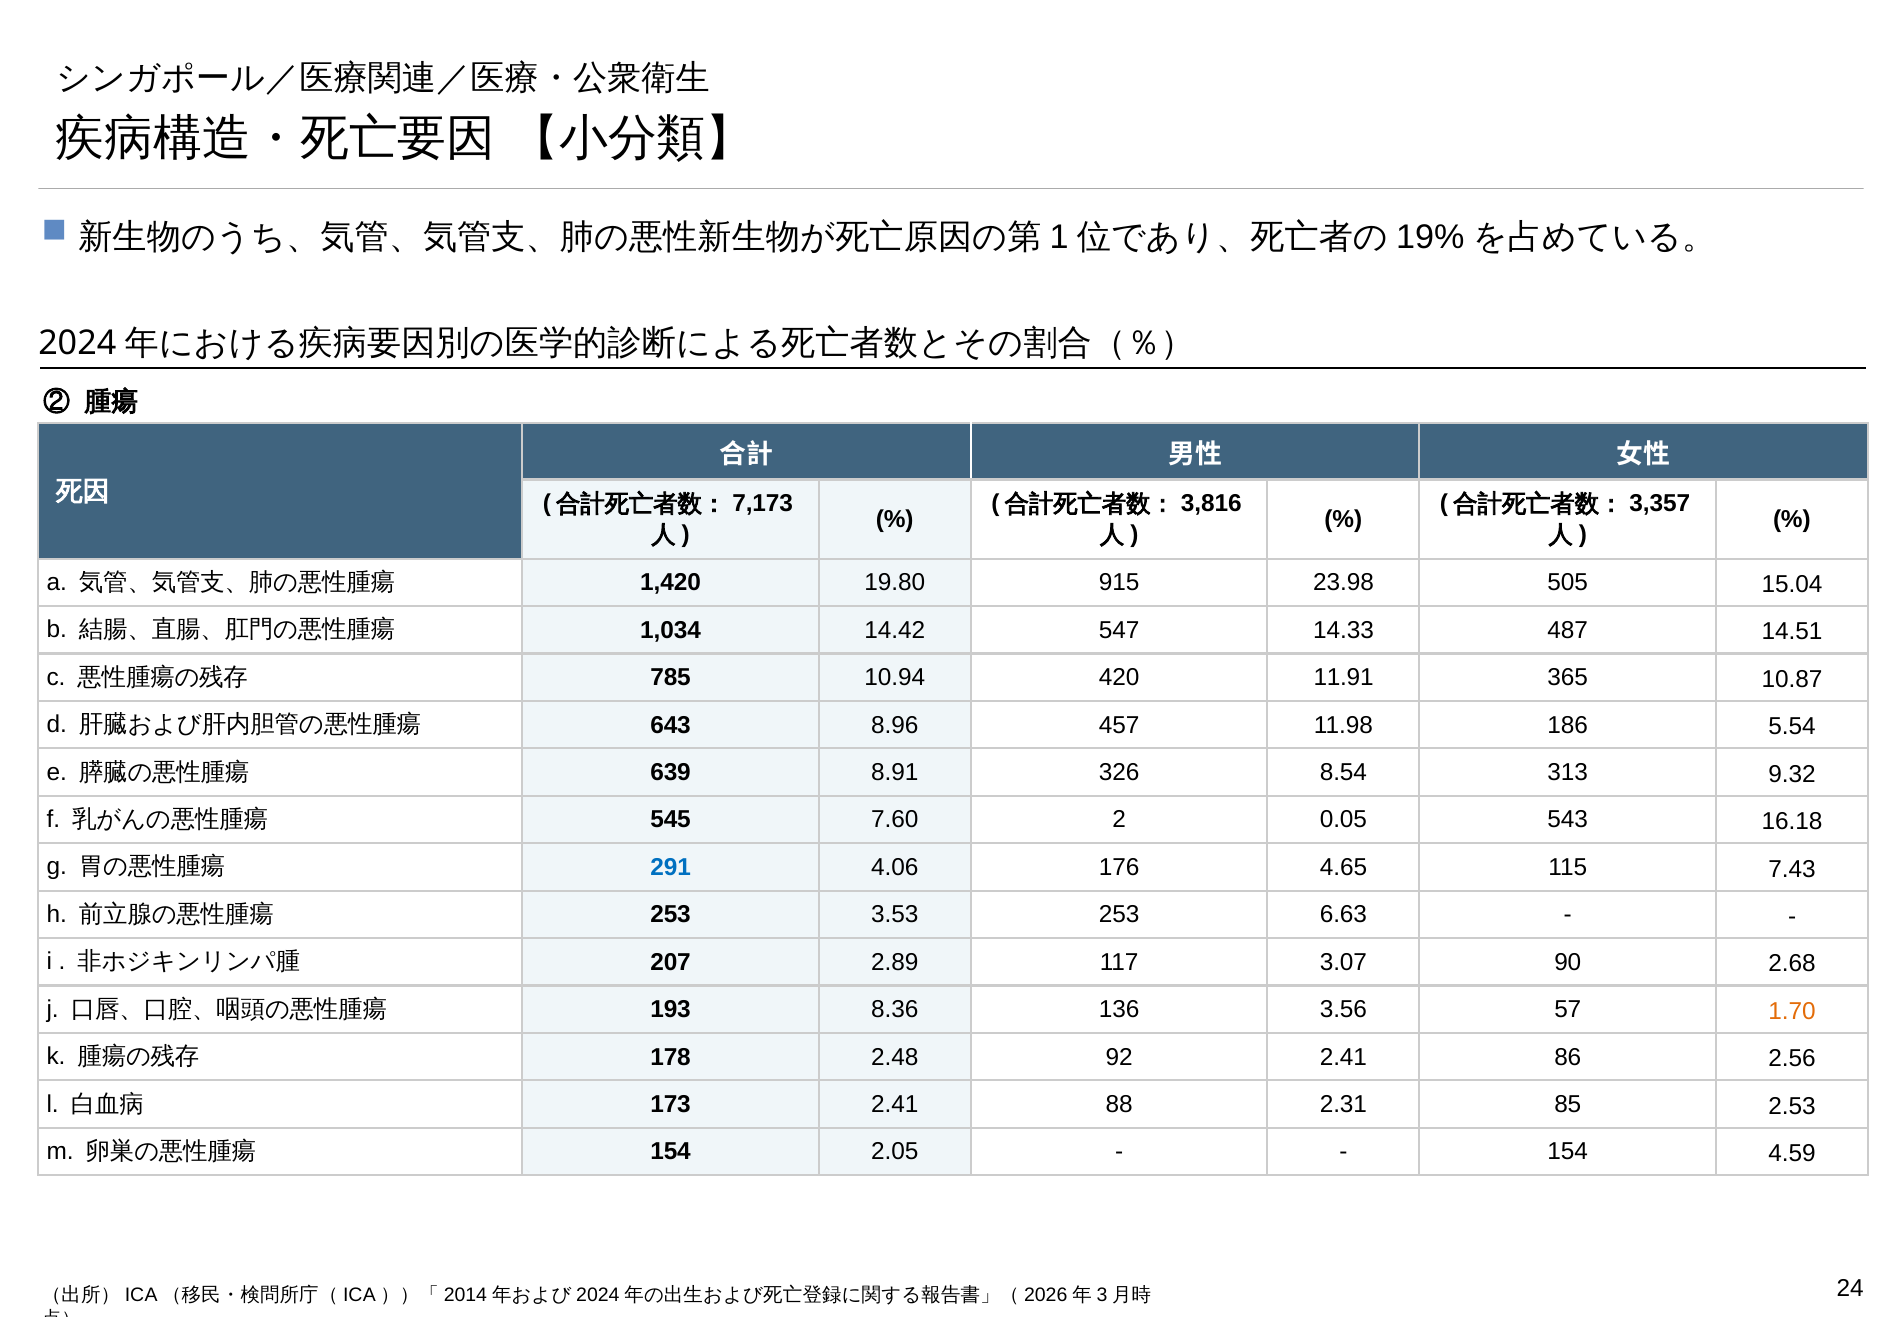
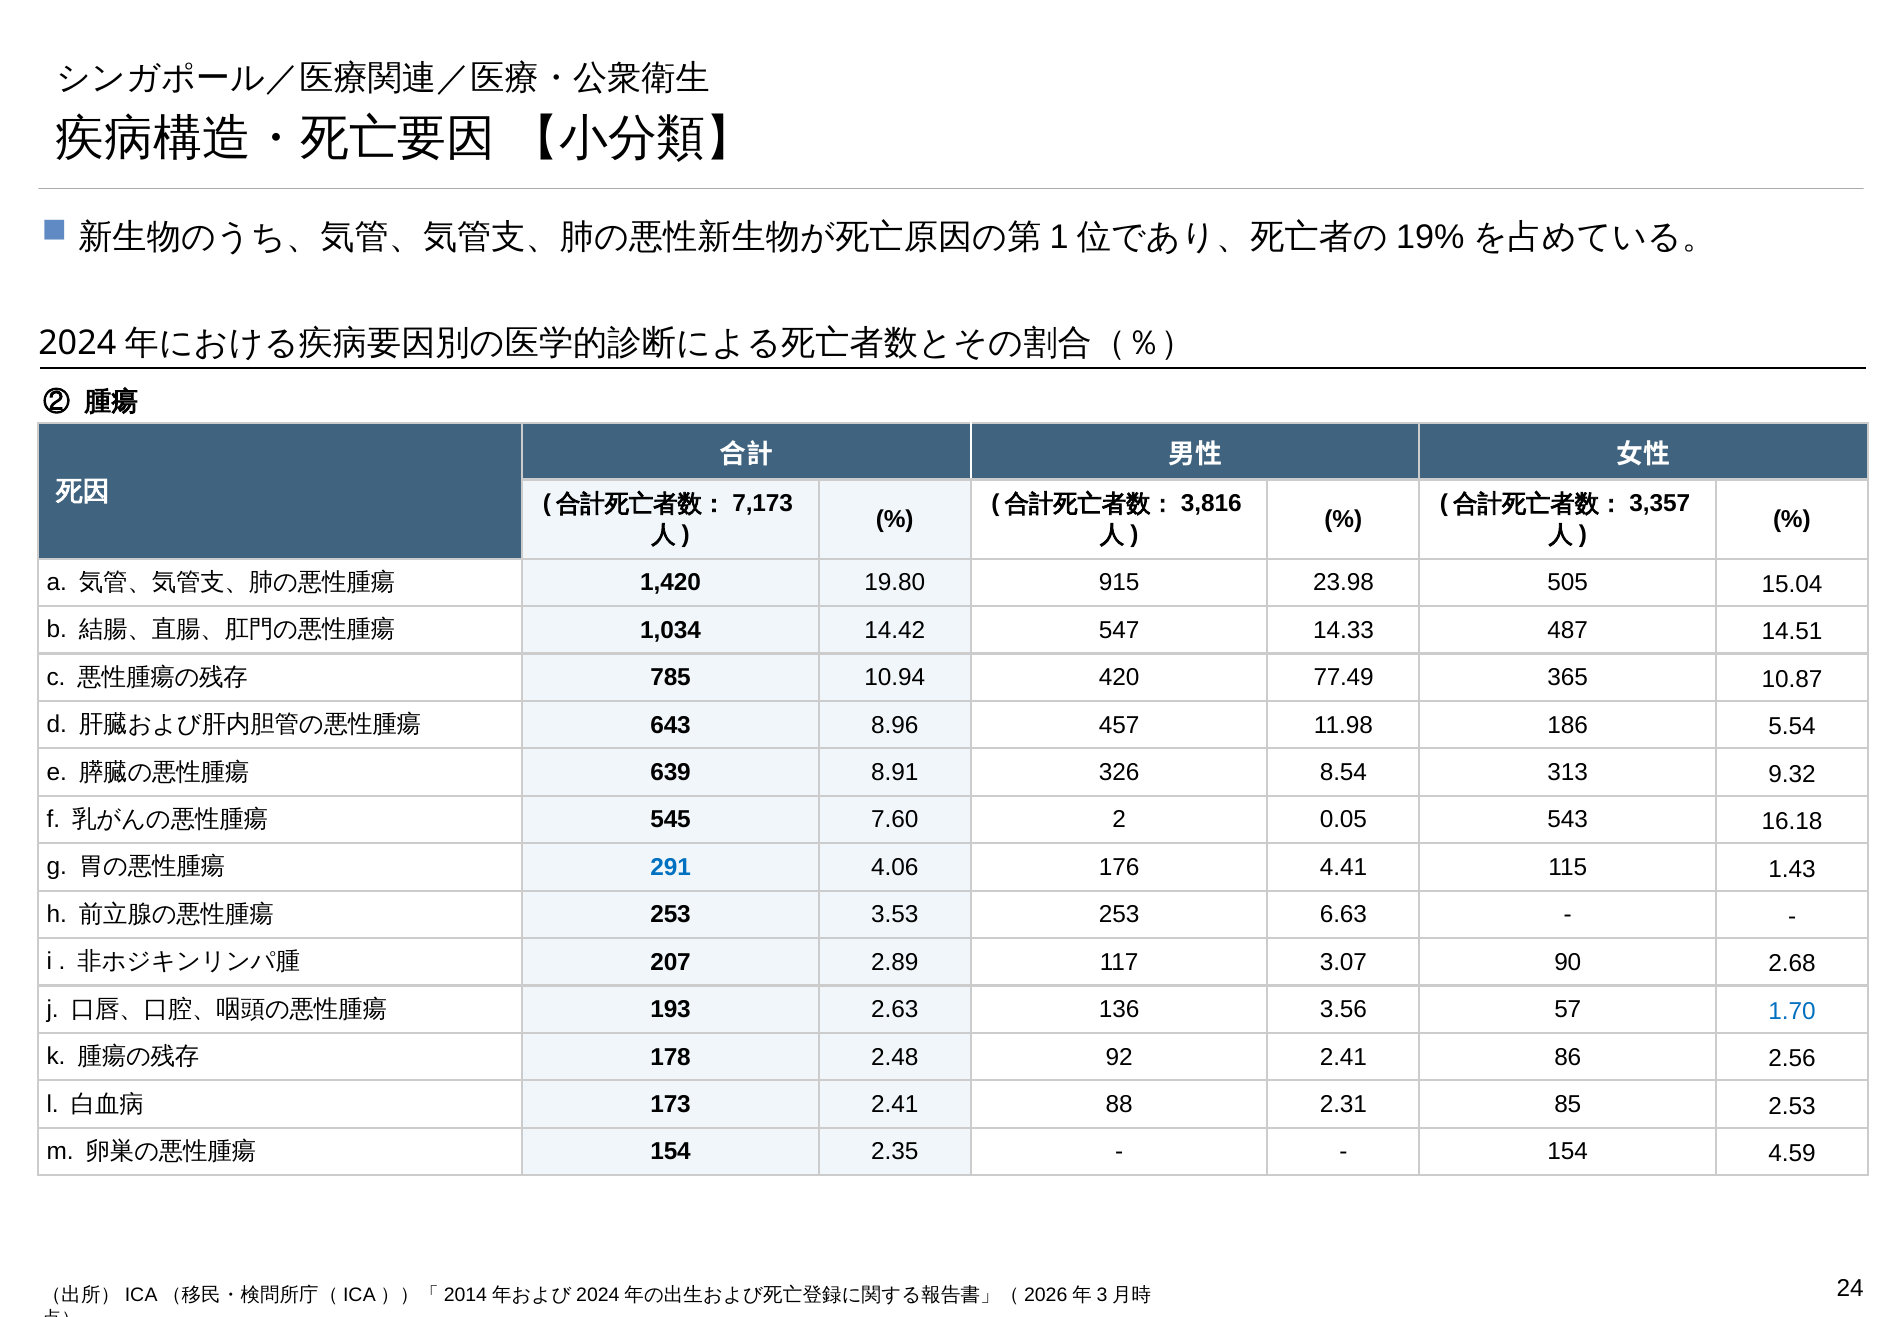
11.91: 11.91 -> 77.49
4.65: 4.65 -> 4.41
7.43: 7.43 -> 1.43
8.36: 8.36 -> 2.63
1.70 colour: orange -> blue
2.05: 2.05 -> 2.35
